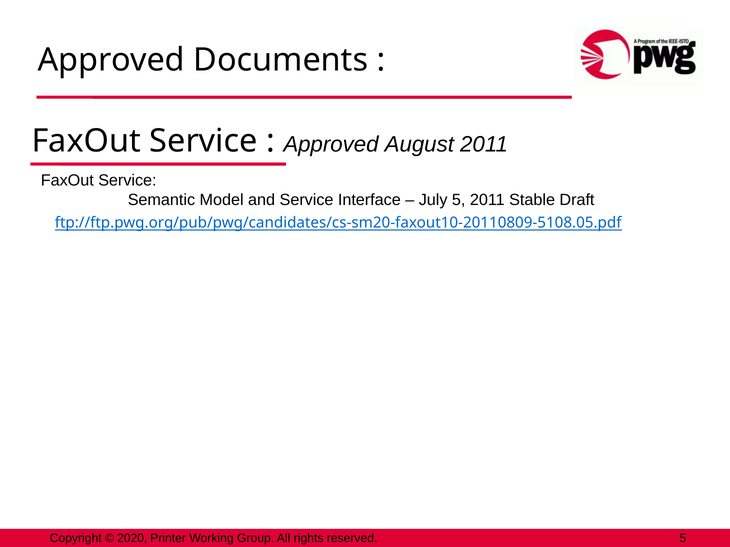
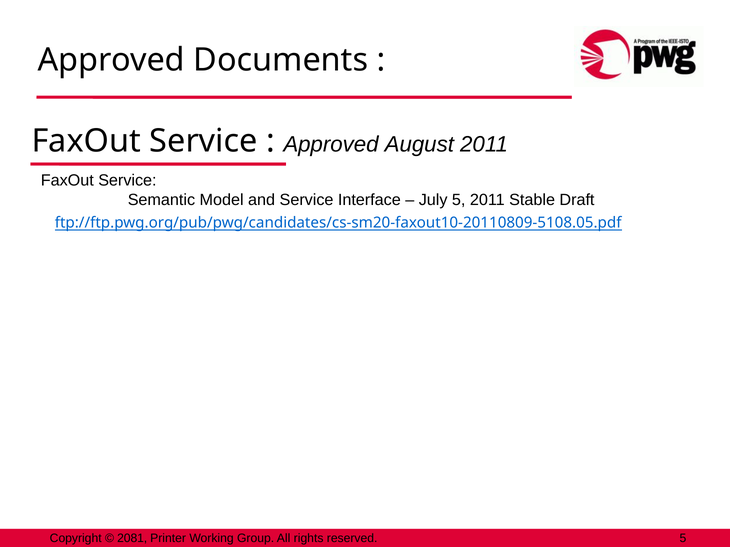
2020: 2020 -> 2081
